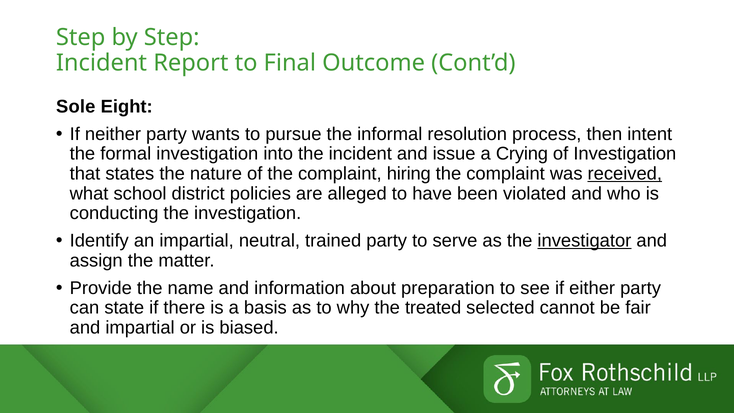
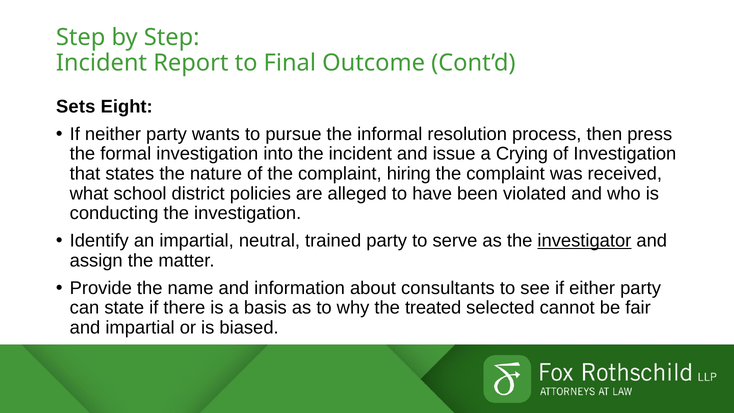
Sole: Sole -> Sets
intent: intent -> press
received underline: present -> none
preparation: preparation -> consultants
